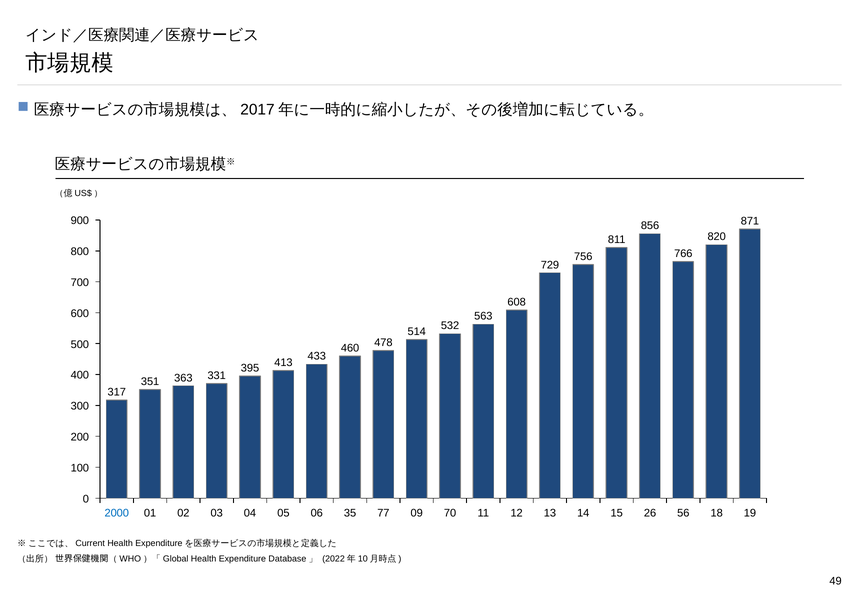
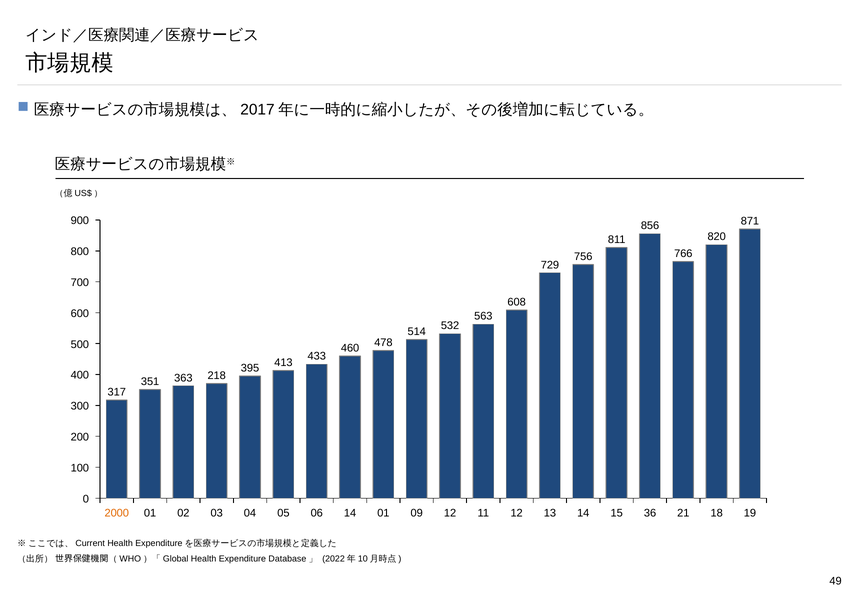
331: 331 -> 218
2000 colour: blue -> orange
01 35: 35 -> 14
04 77: 77 -> 01
09 70: 70 -> 12
26: 26 -> 36
56: 56 -> 21
